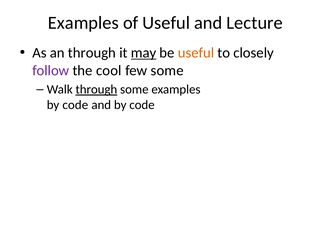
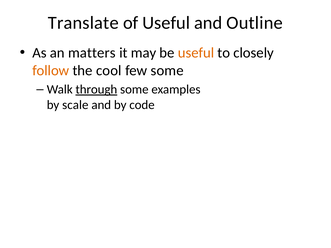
Examples at (83, 23): Examples -> Translate
Lecture: Lecture -> Outline
an through: through -> matters
may underline: present -> none
follow colour: purple -> orange
code at (75, 105): code -> scale
